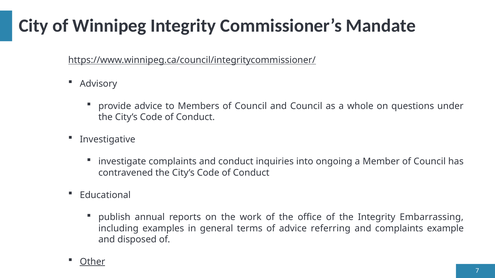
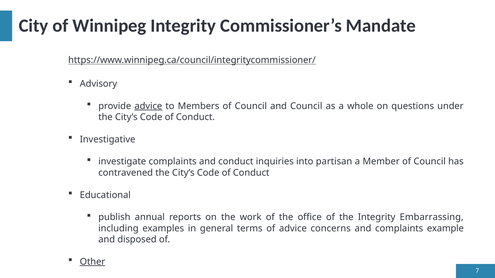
advice at (148, 106) underline: none -> present
ongoing: ongoing -> partisan
referring: referring -> concerns
